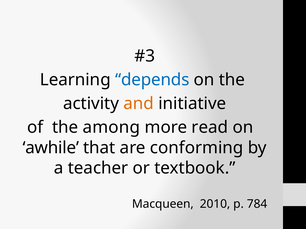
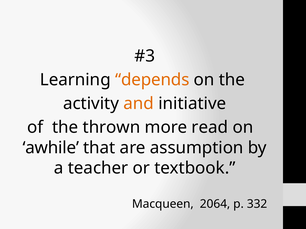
depends colour: blue -> orange
among: among -> thrown
conforming: conforming -> assumption
2010: 2010 -> 2064
784: 784 -> 332
